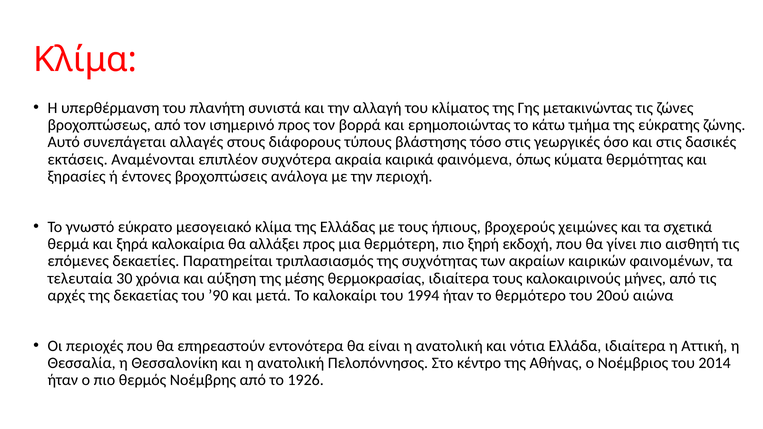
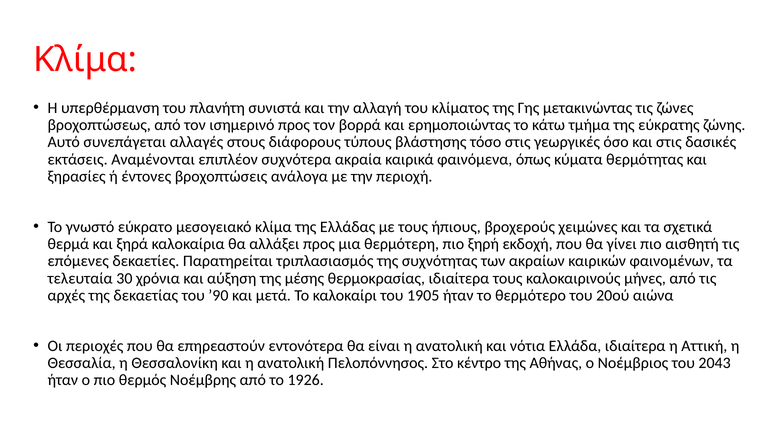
1994: 1994 -> 1905
2014: 2014 -> 2043
